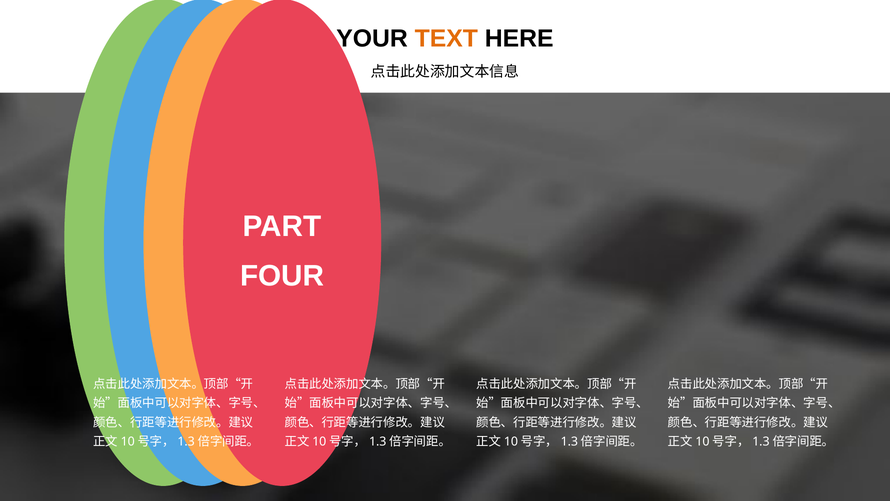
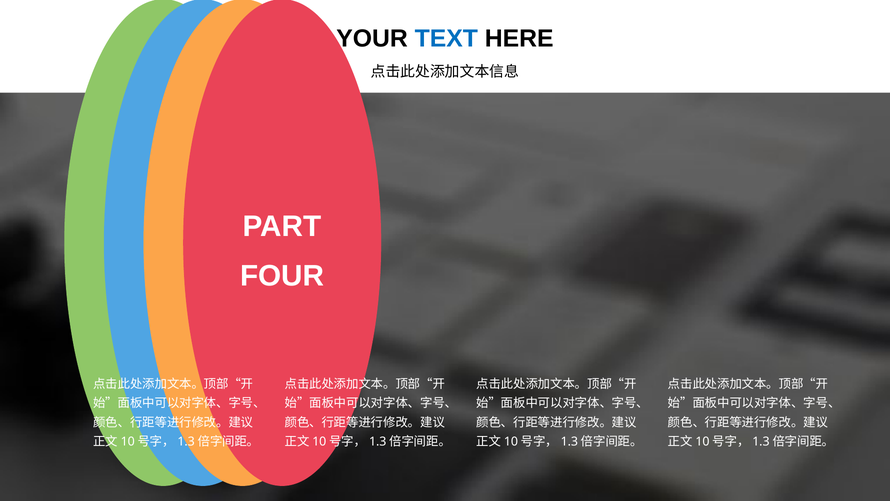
TEXT colour: orange -> blue
